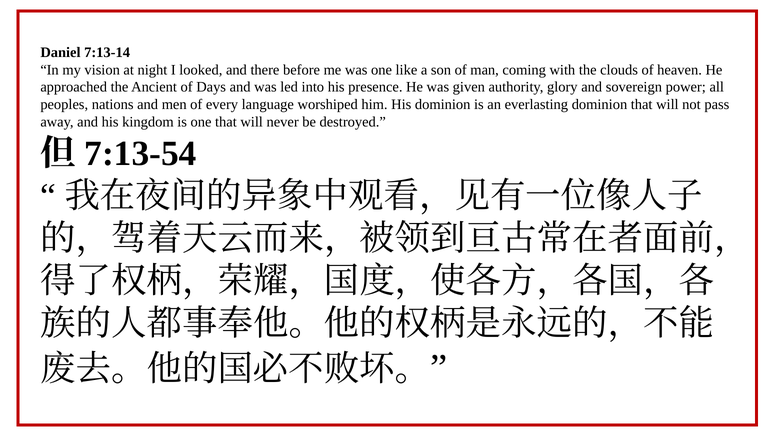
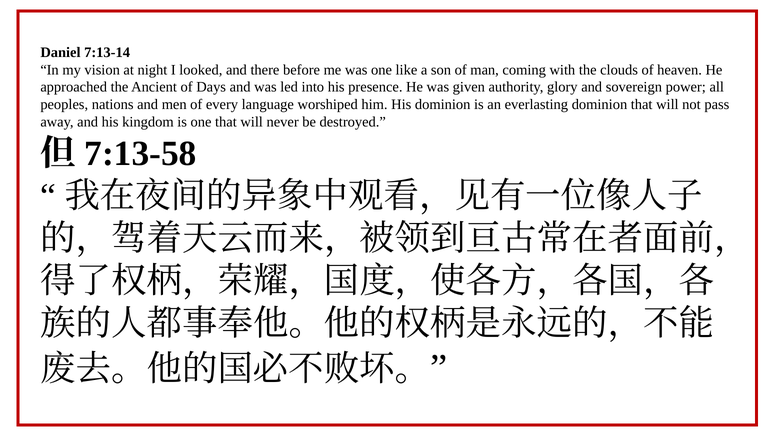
7:13-54: 7:13-54 -> 7:13-58
